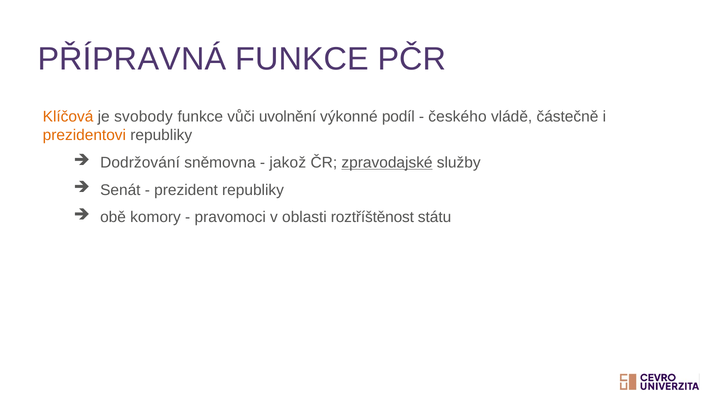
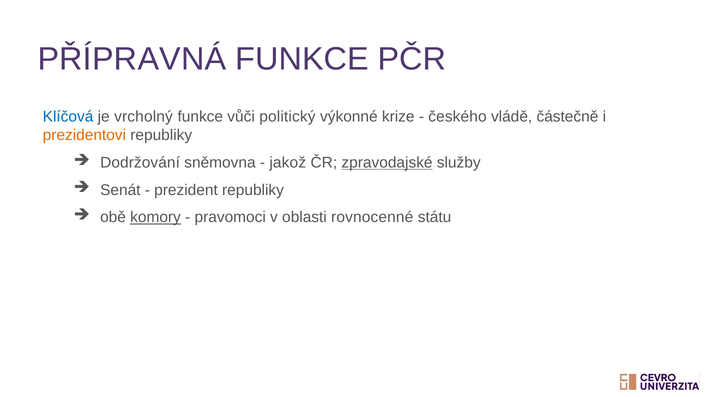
Klíčová colour: orange -> blue
svobody: svobody -> vrcholný
uvolnění: uvolnění -> politický
podíl: podíl -> krize
komory underline: none -> present
roztříštěnost: roztříštěnost -> rovnocenné
